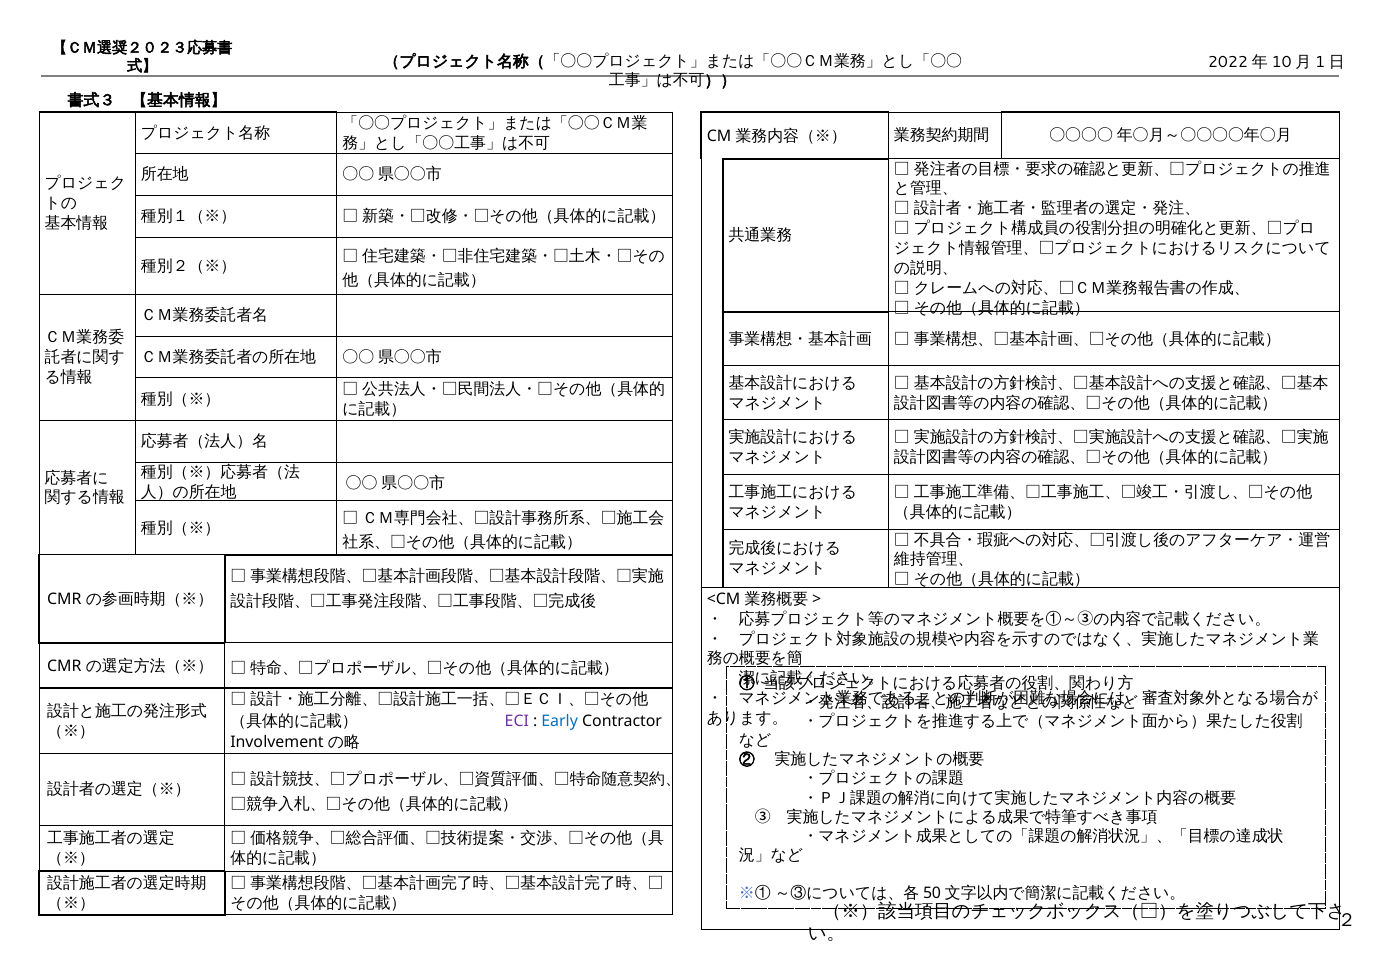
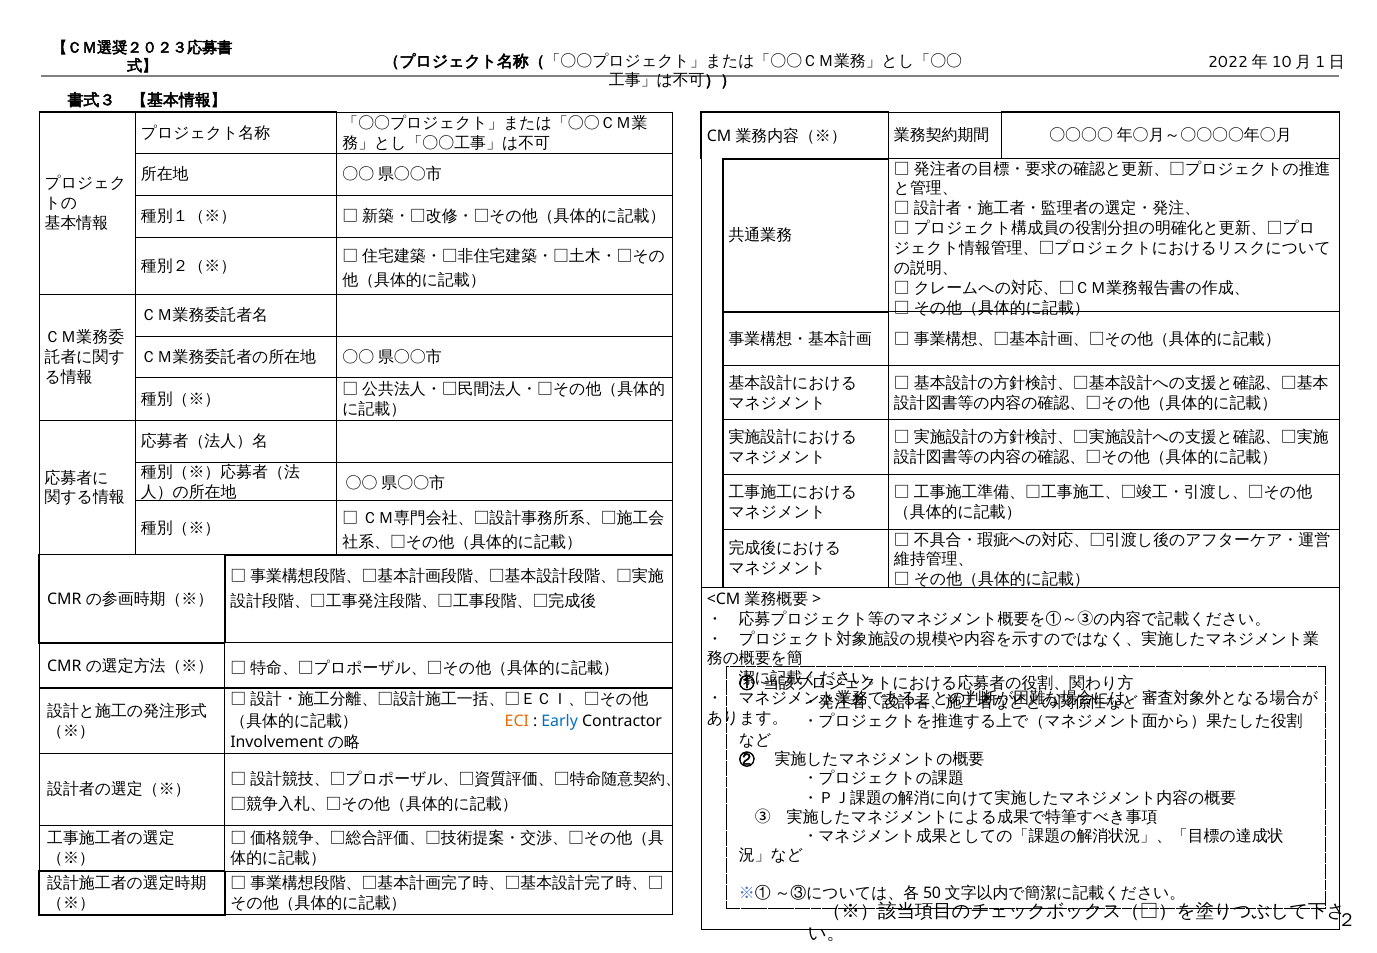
ECI colour: purple -> orange
